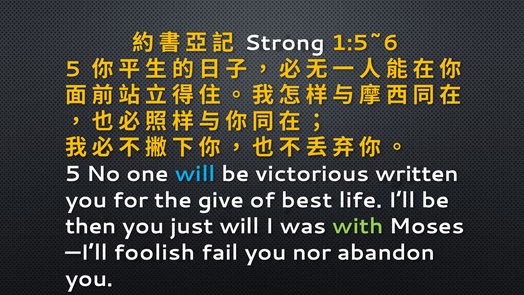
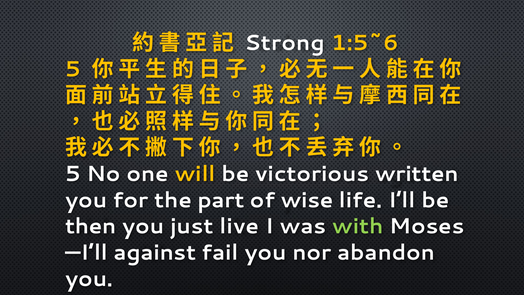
will at (195, 174) colour: light blue -> yellow
give: give -> part
best: best -> wise
just will: will -> live
foolish: foolish -> against
